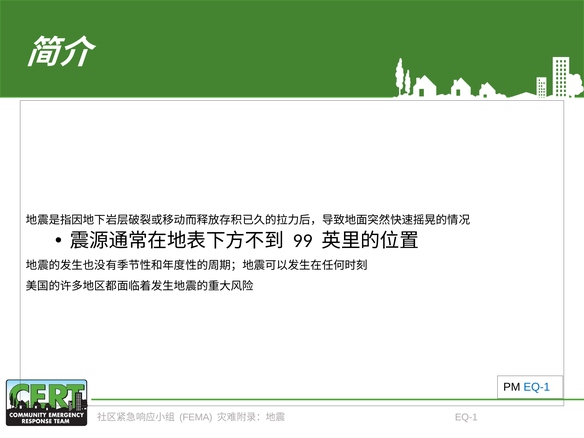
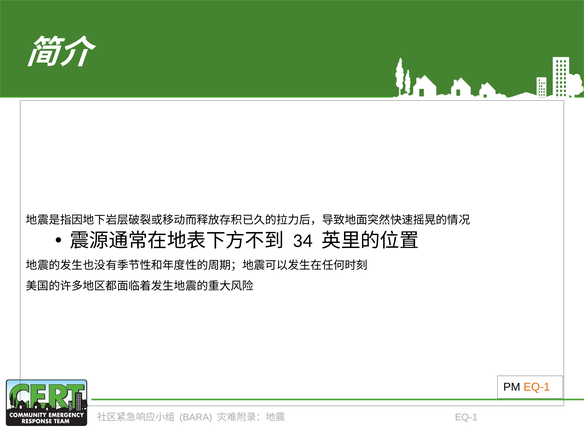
99: 99 -> 34
EQ-1 at (537, 387) colour: blue -> orange
FEMA: FEMA -> BARA
